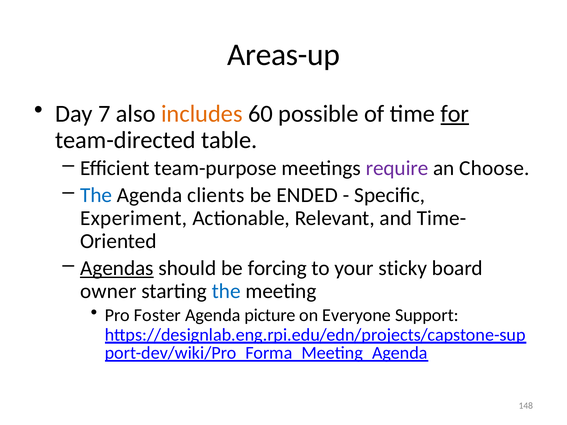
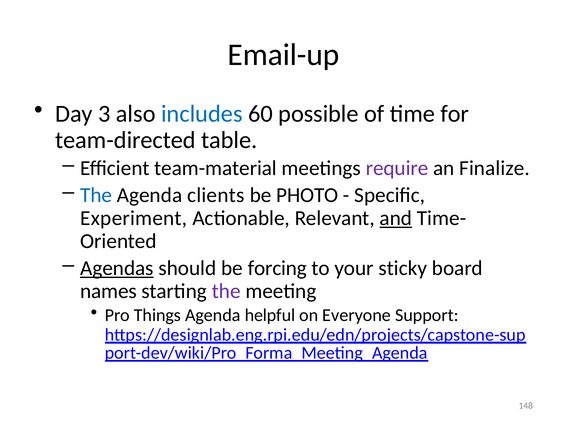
Areas-up: Areas-up -> Email-up
7: 7 -> 3
includes colour: orange -> blue
for underline: present -> none
team-purpose: team-purpose -> team-material
Choose: Choose -> Finalize
ENDED: ENDED -> PHOTO
and underline: none -> present
owner: owner -> names
the at (226, 291) colour: blue -> purple
Foster: Foster -> Things
picture: picture -> helpful
